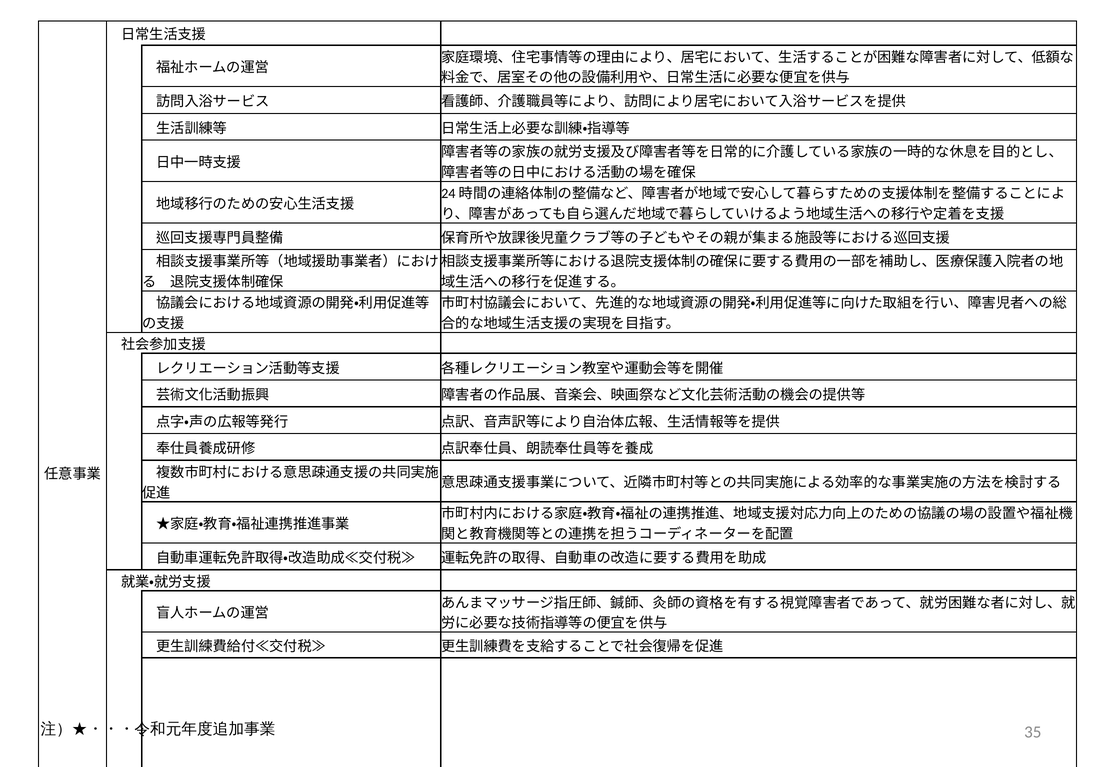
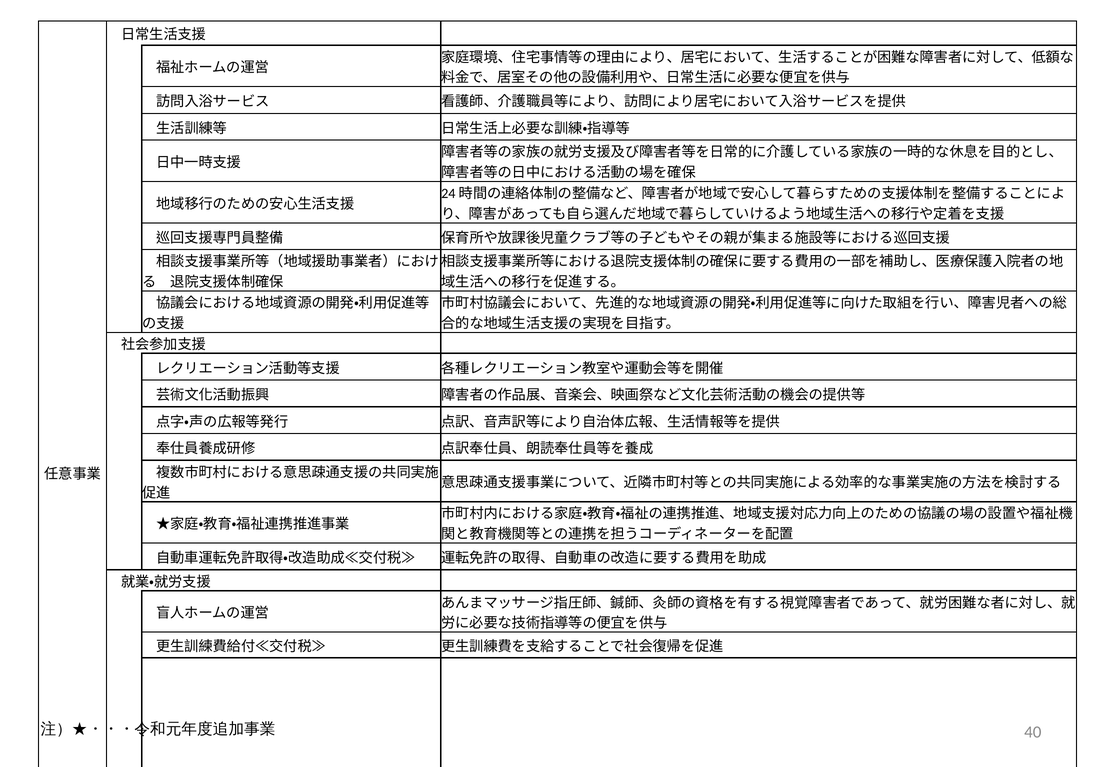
35: 35 -> 40
